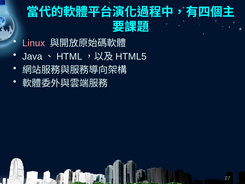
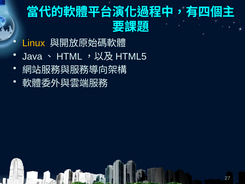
Linux colour: pink -> yellow
